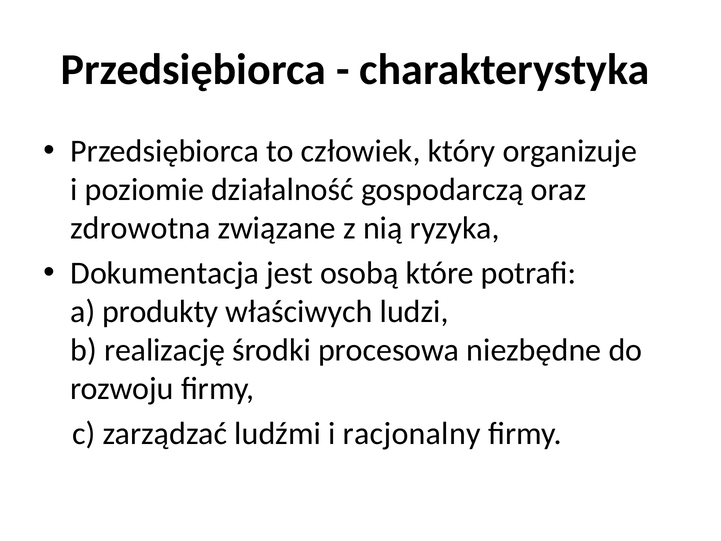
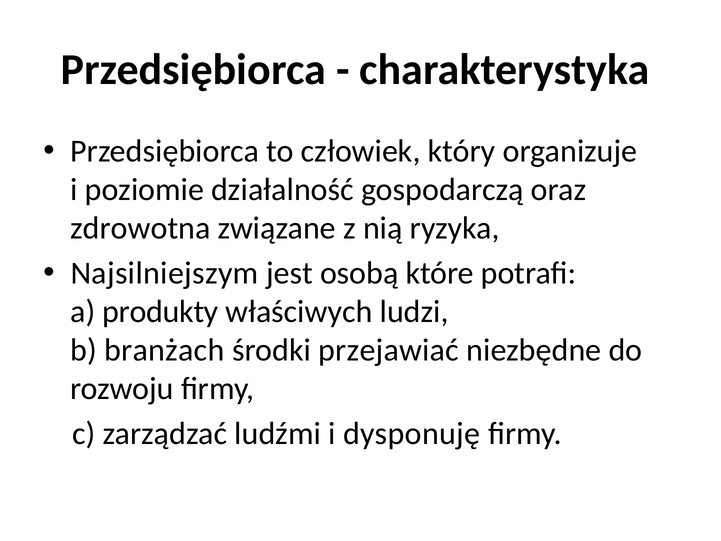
Dokumentacja: Dokumentacja -> Najsilniejszym
realizację: realizację -> branżach
procesowa: procesowa -> przejawiać
racjonalny: racjonalny -> dysponuję
